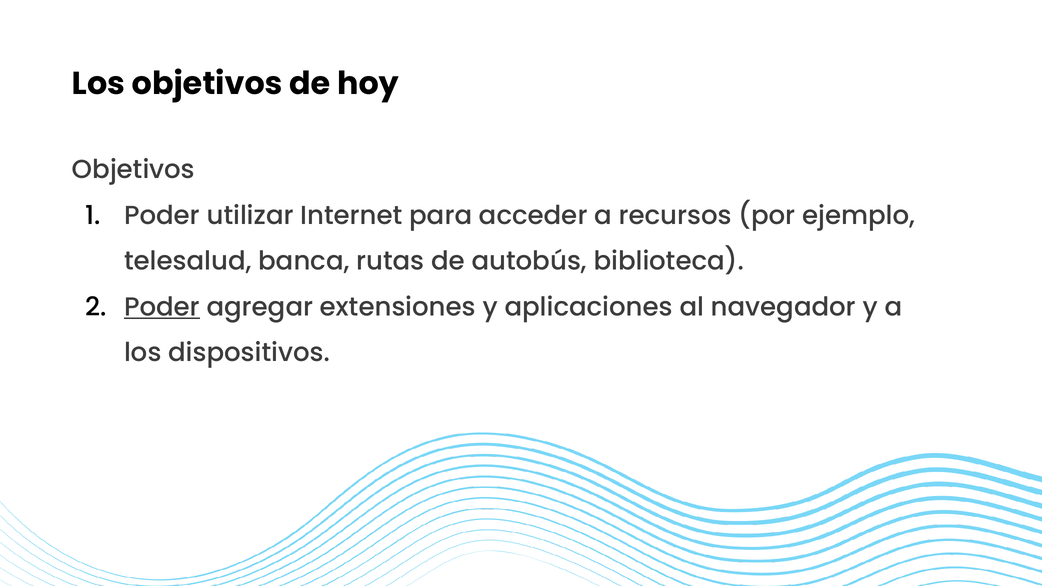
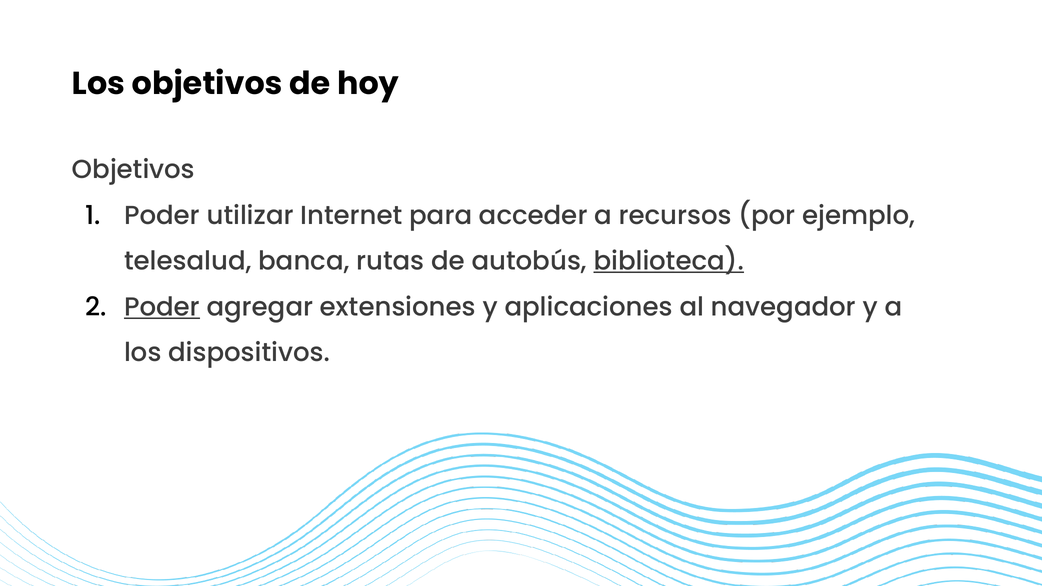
biblioteca underline: none -> present
